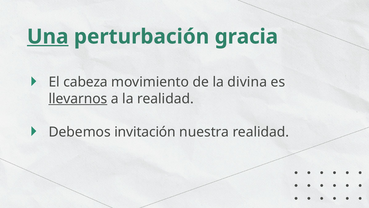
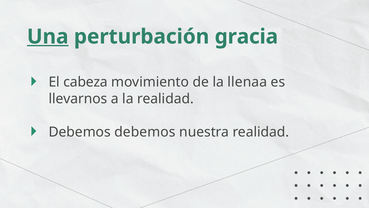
divina: divina -> llenaa
llevarnos underline: present -> none
Debemos invitación: invitación -> debemos
